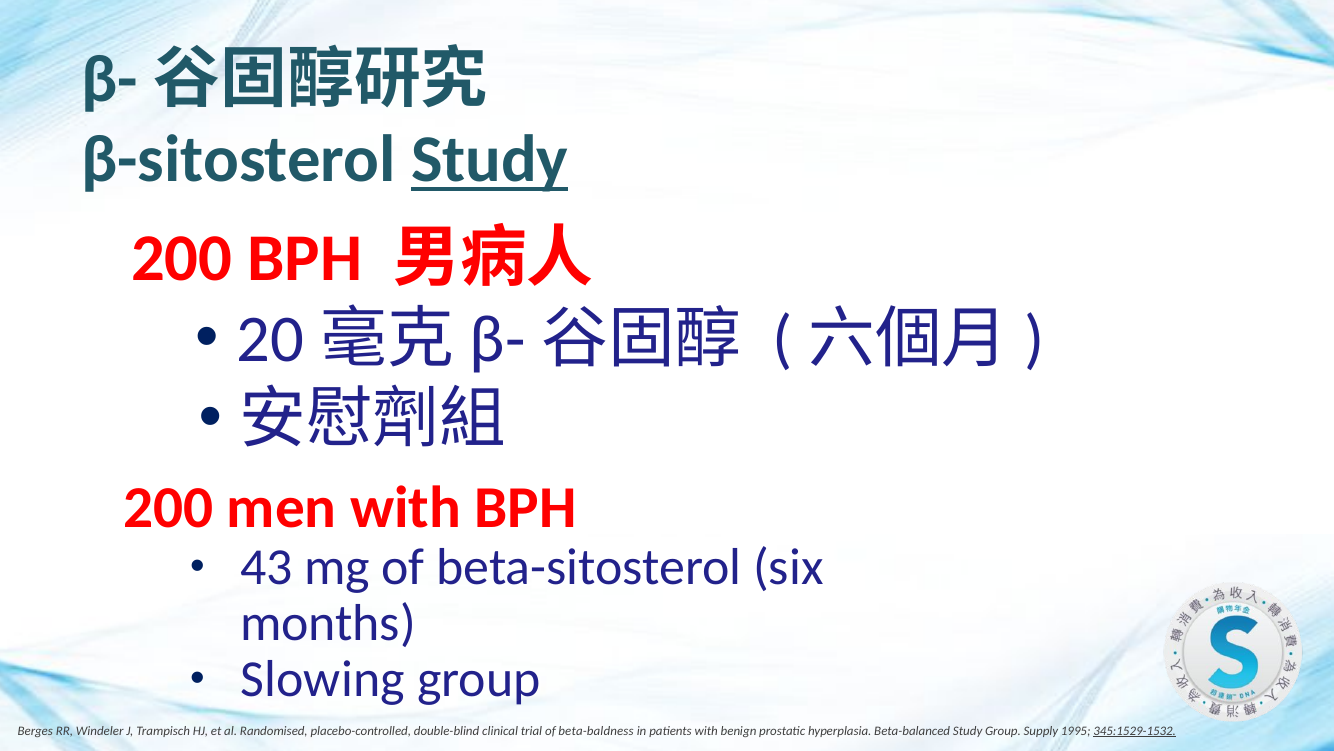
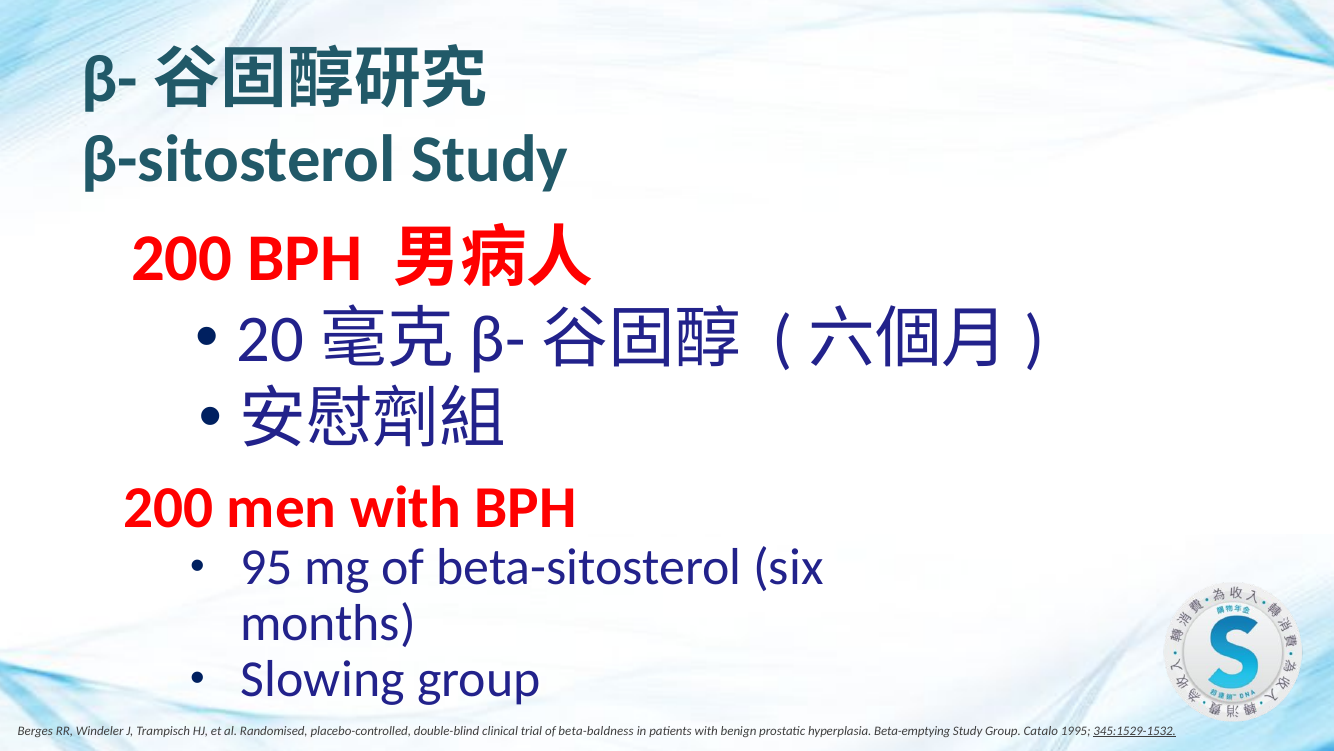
Study at (490, 160) underline: present -> none
43: 43 -> 95
Beta-balanced: Beta-balanced -> Beta-emptying
Supply: Supply -> Catalo
